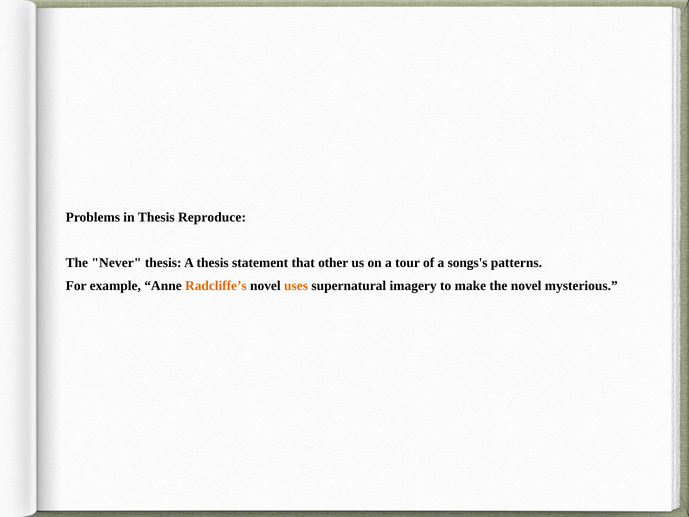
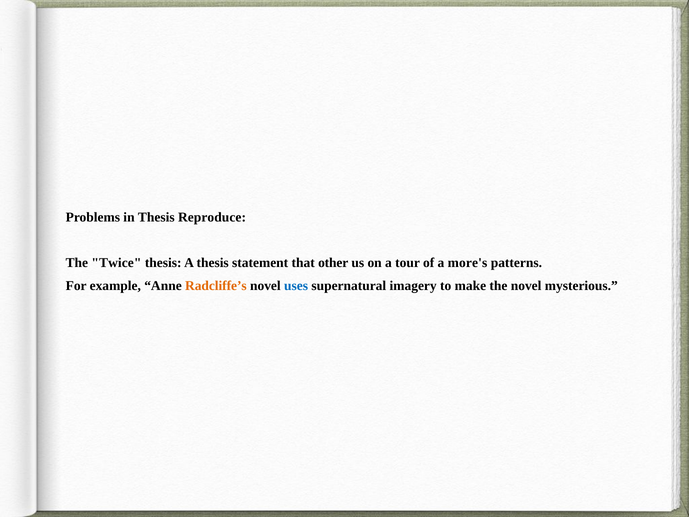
Never: Never -> Twice
songs's: songs's -> more's
uses colour: orange -> blue
